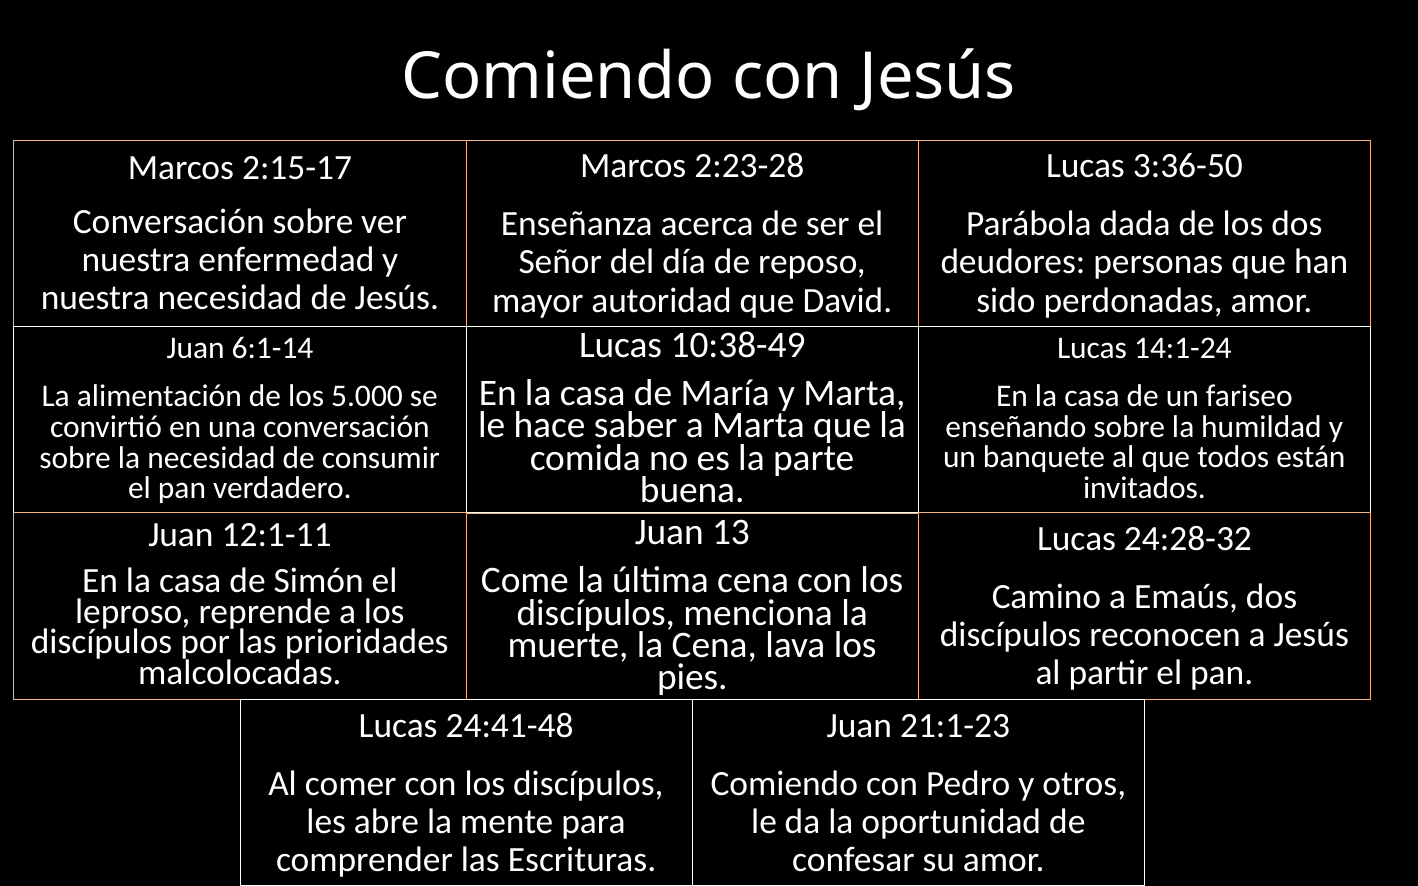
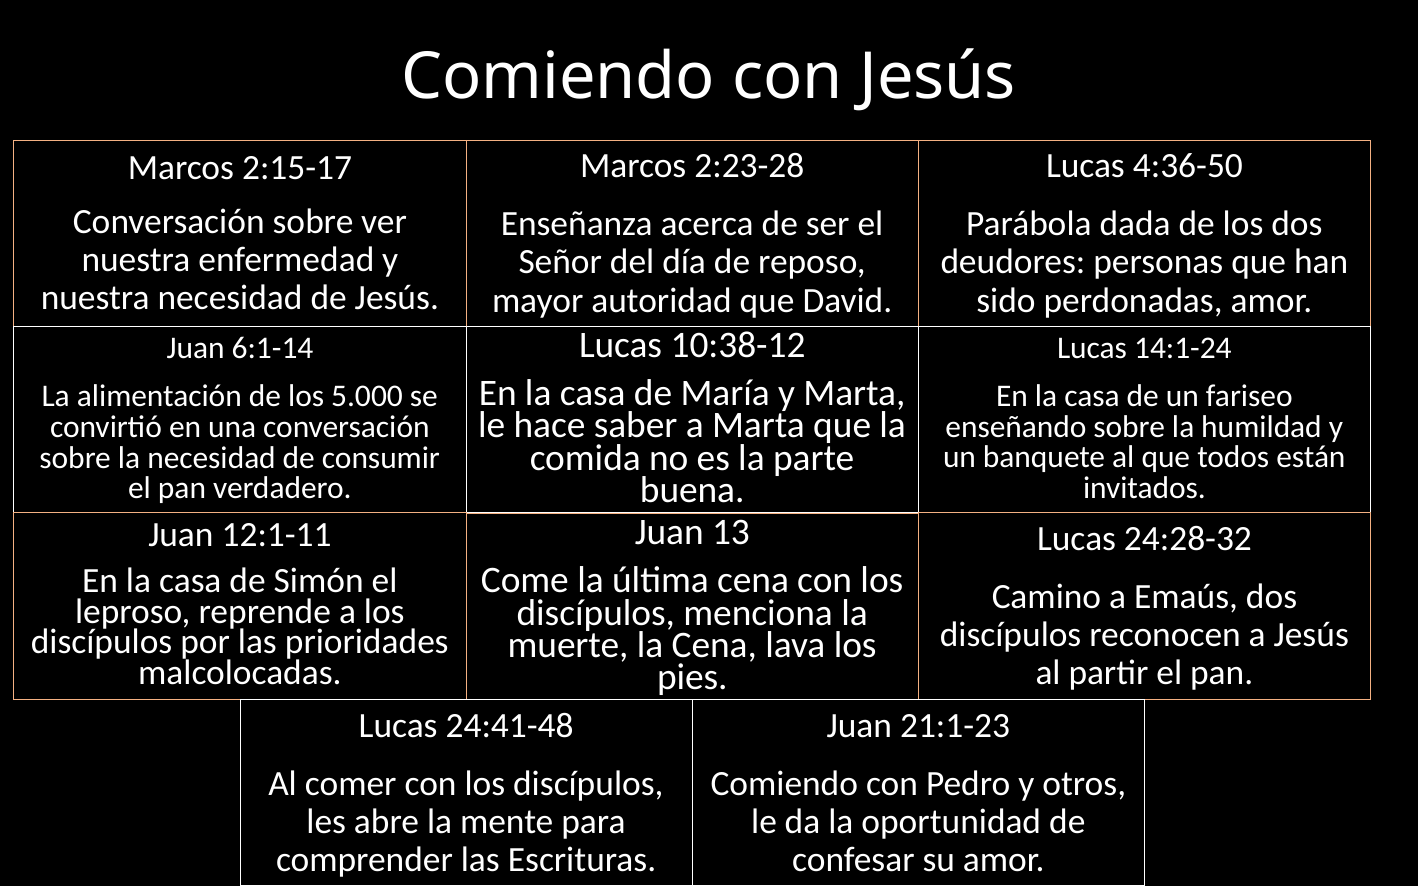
3:36-50: 3:36-50 -> 4:36-50
10:38-49: 10:38-49 -> 10:38-12
